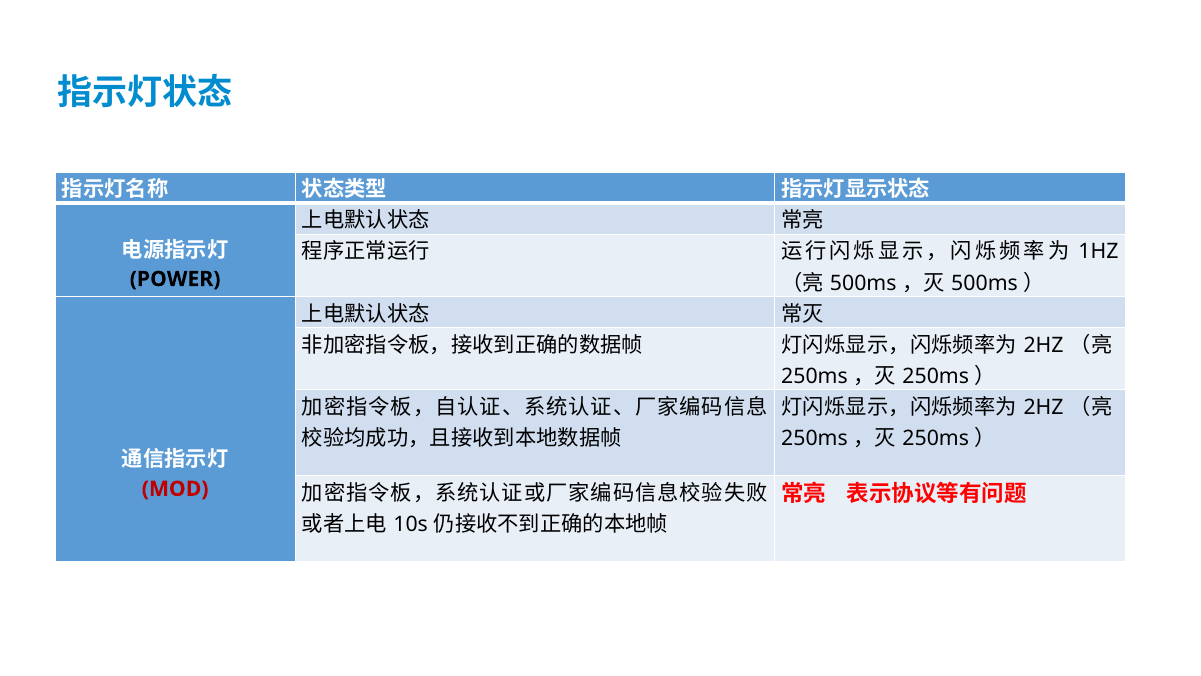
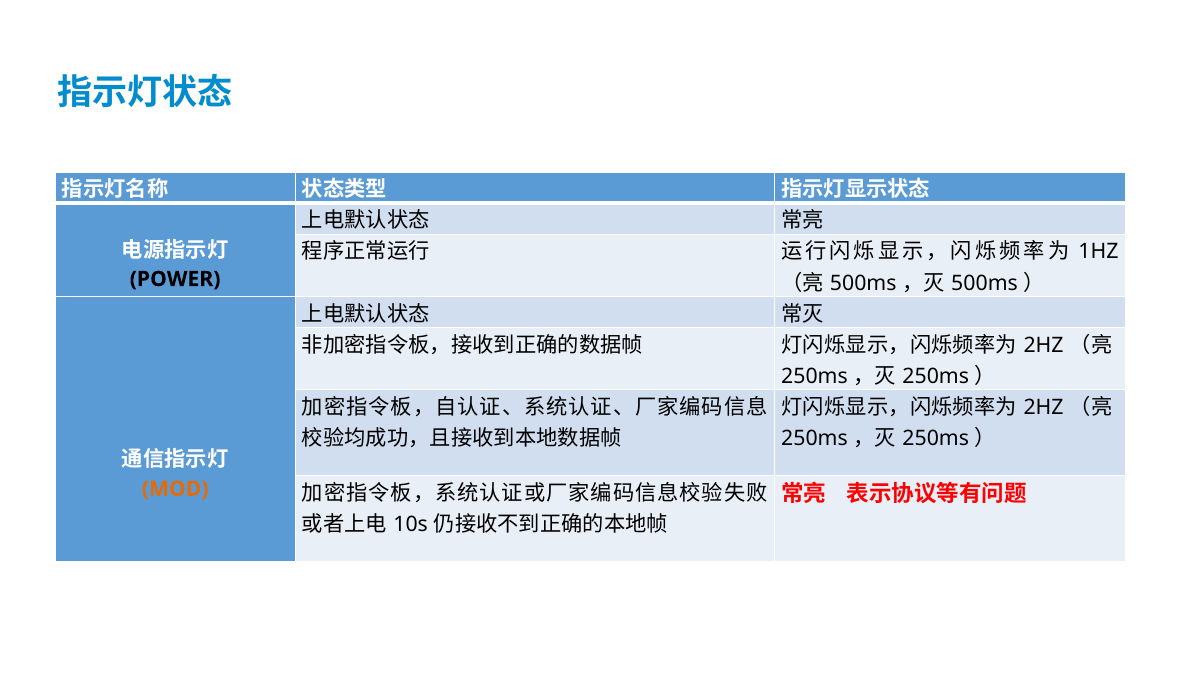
MOD colour: red -> orange
